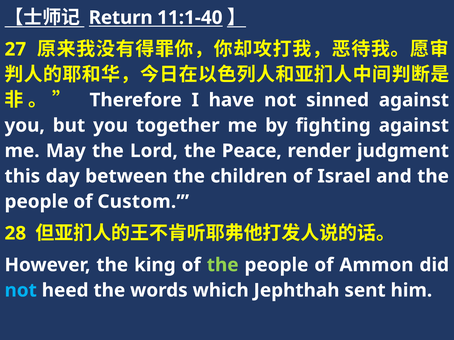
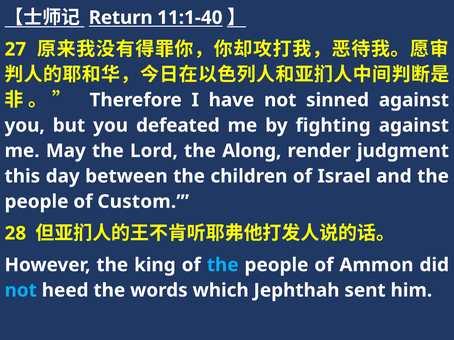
together: together -> defeated
Peace: Peace -> Along
the at (223, 265) colour: light green -> light blue
